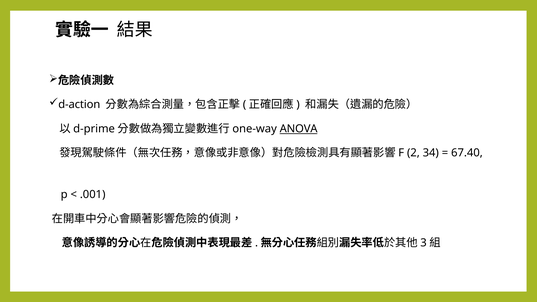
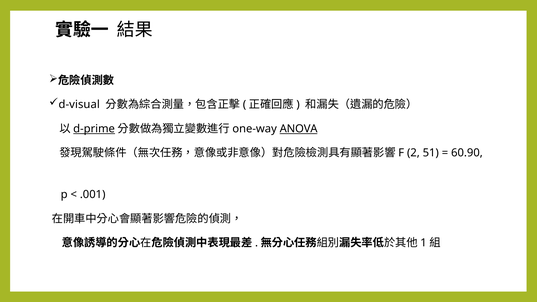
d-action: d-action -> d-visual
d-prime underline: none -> present
34: 34 -> 51
67.40: 67.40 -> 60.90
3: 3 -> 1
